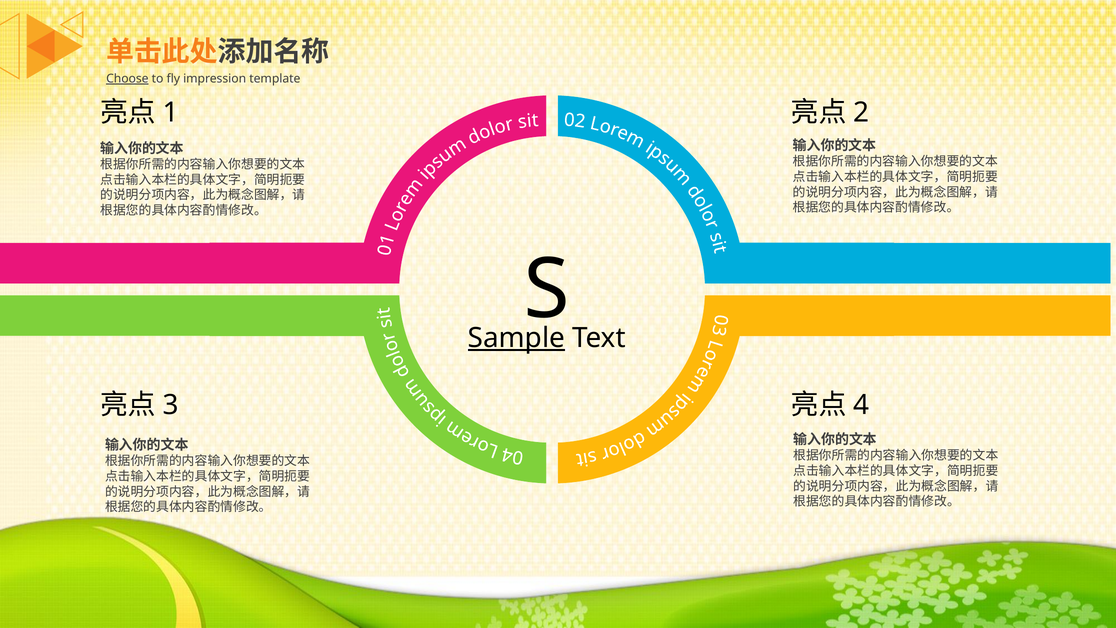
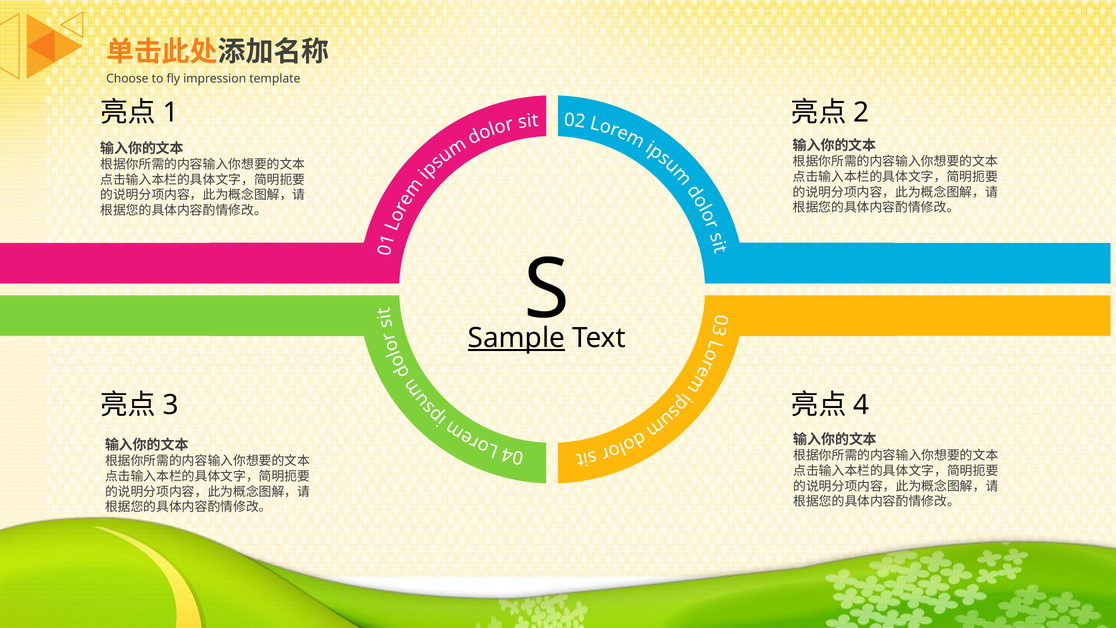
Choose underline: present -> none
